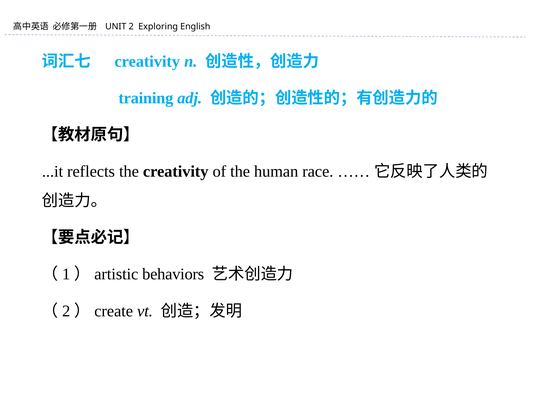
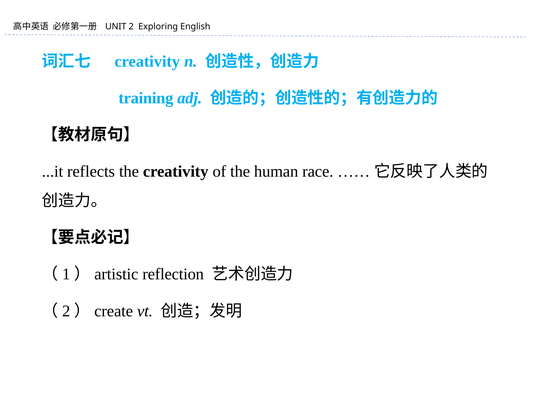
behaviors: behaviors -> reflection
